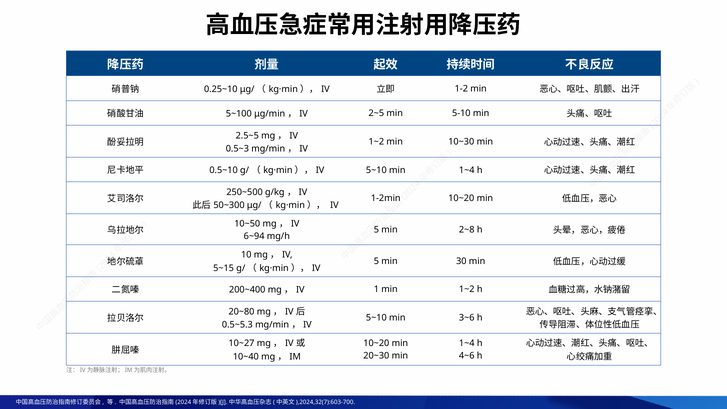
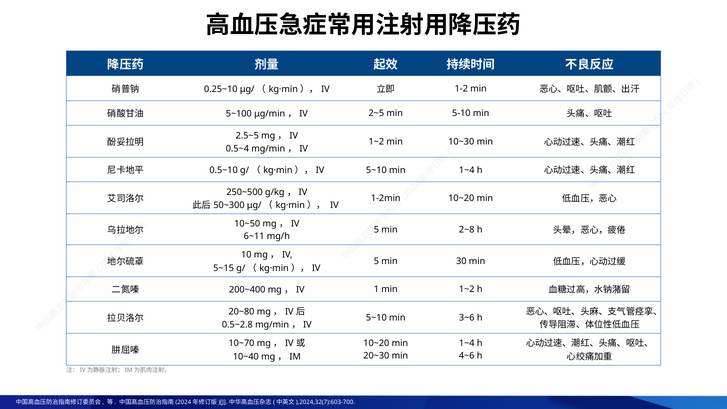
0.5~3: 0.5~3 -> 0.5~4
6~94: 6~94 -> 6~11
0.5~5.3: 0.5~5.3 -> 0.5~2.8
10~27: 10~27 -> 10~70
